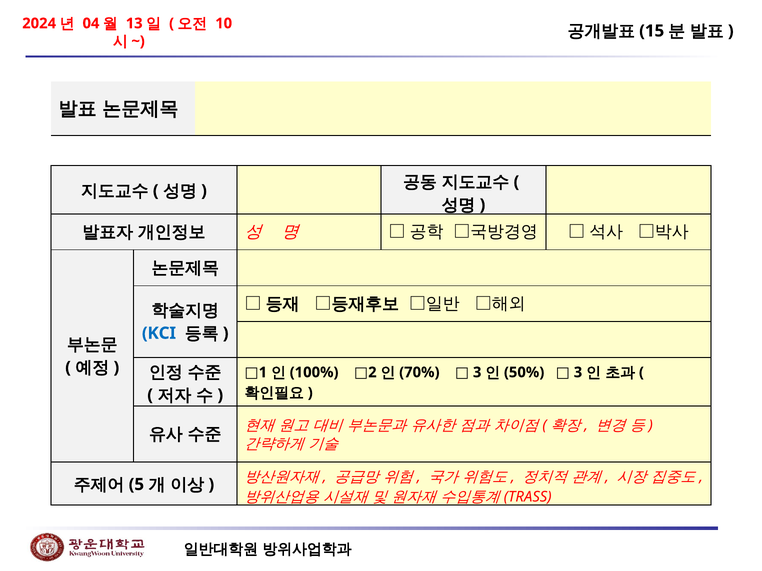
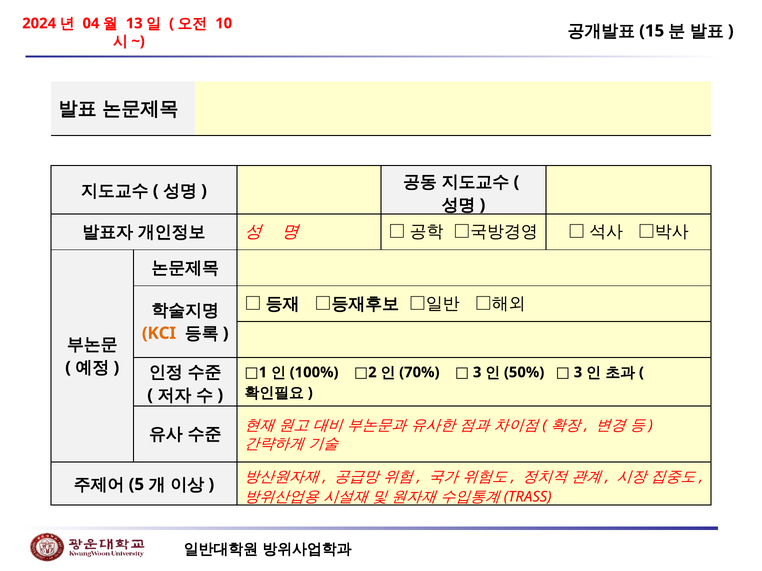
KCI colour: blue -> orange
